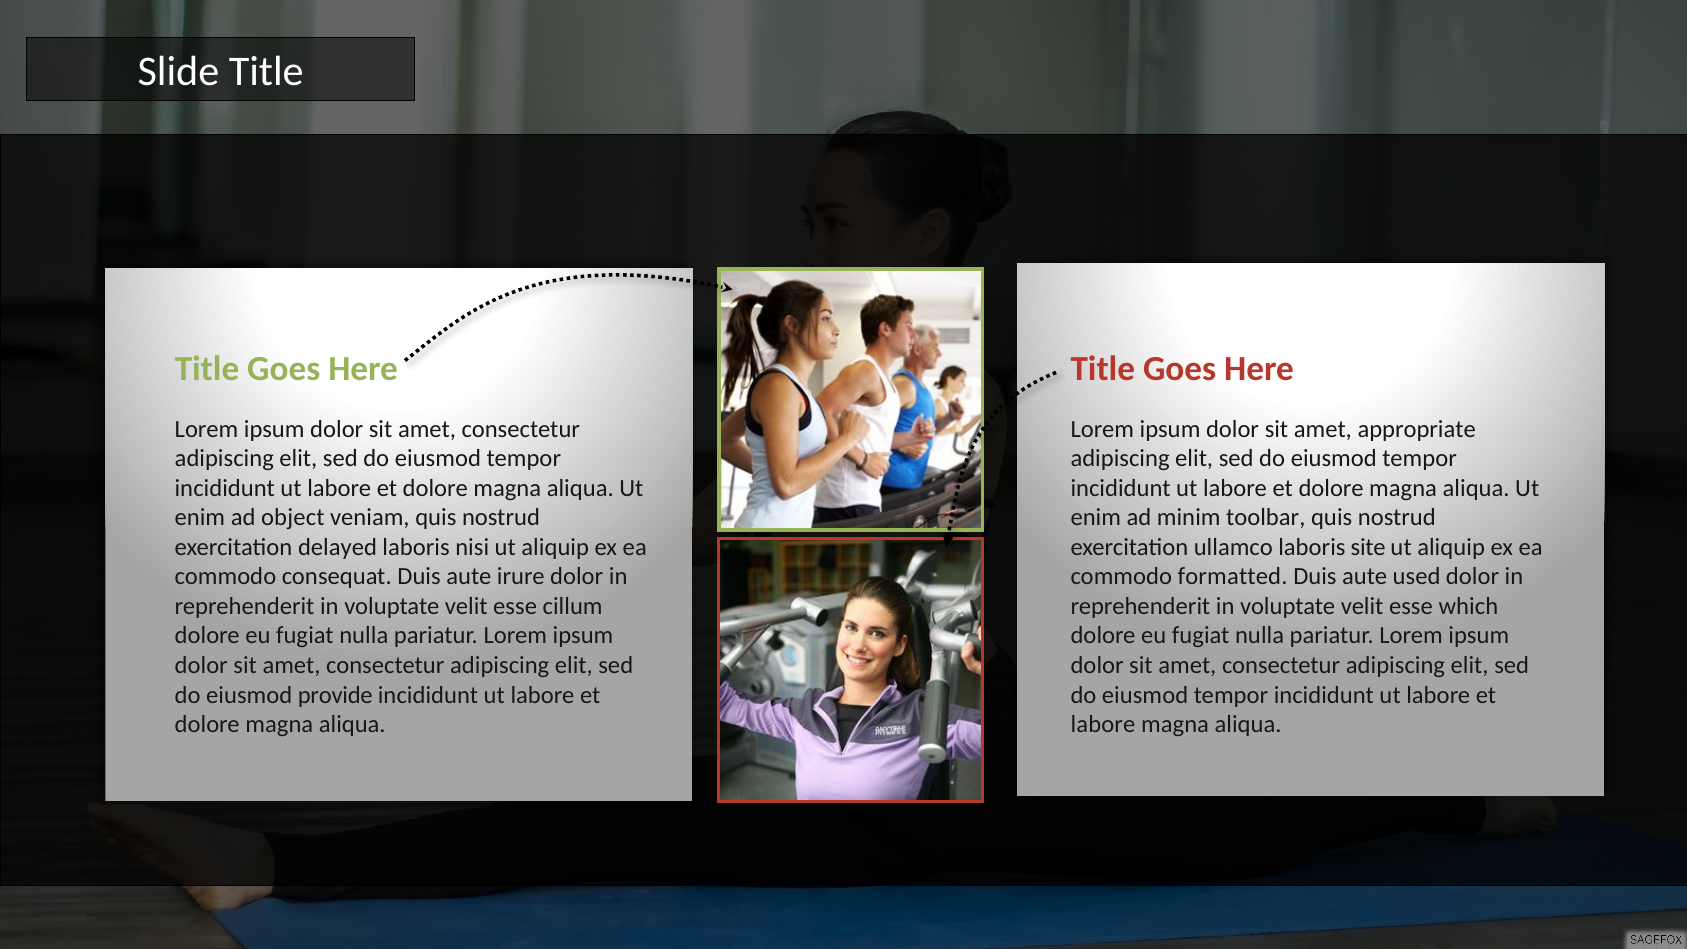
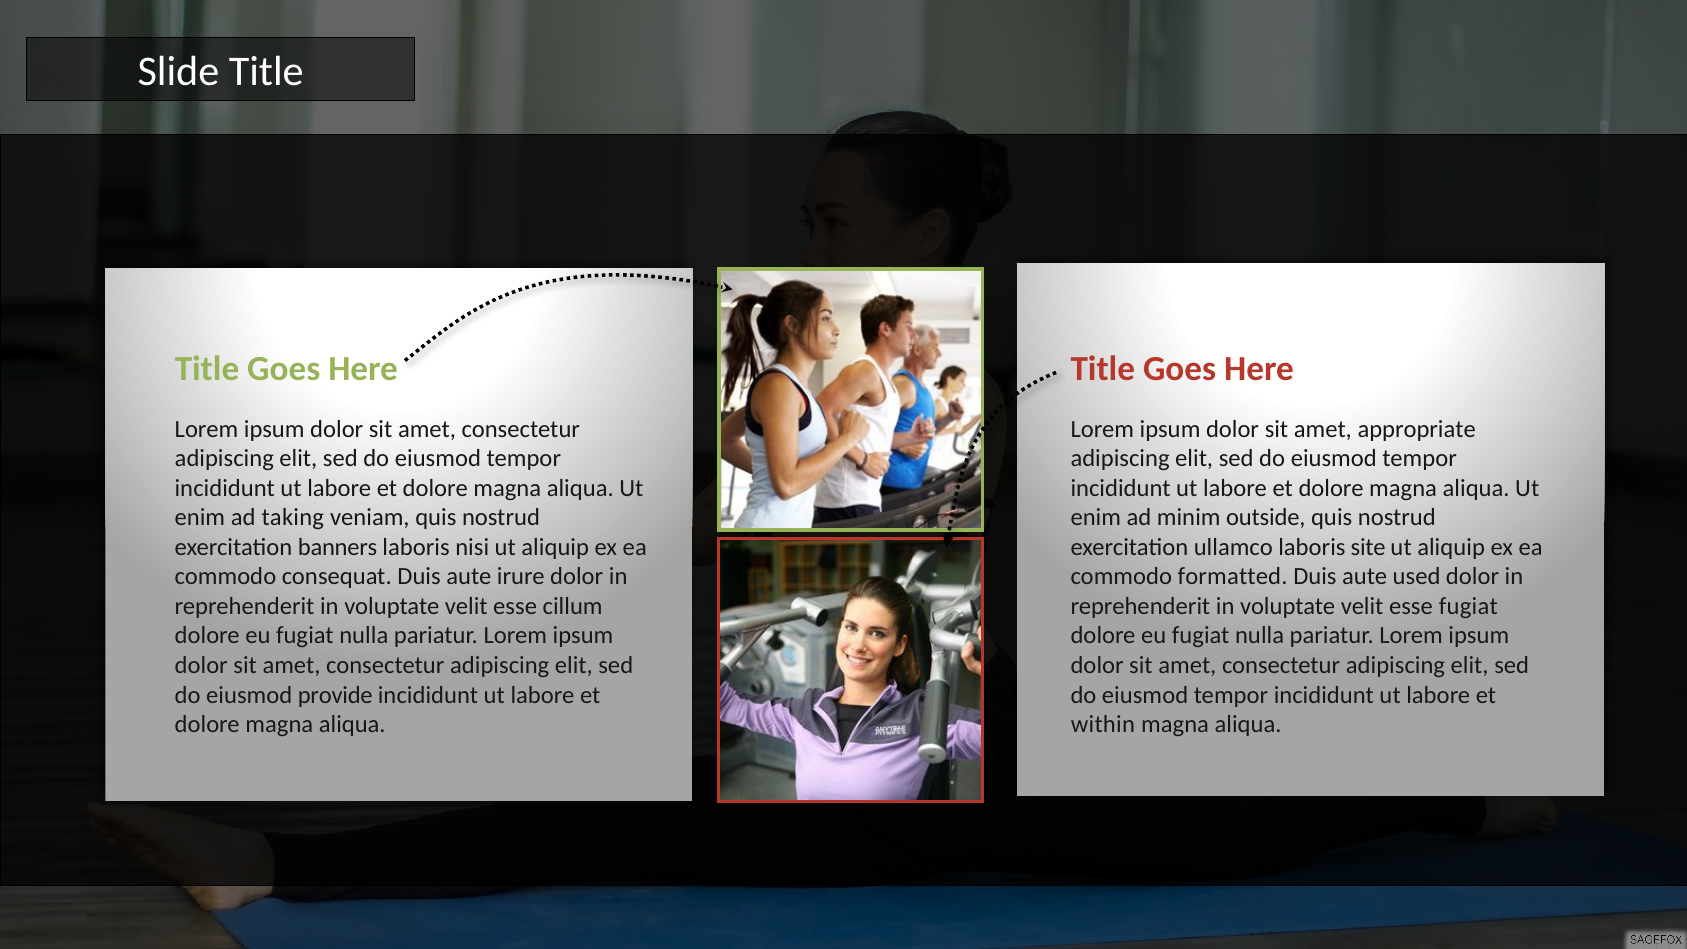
object: object -> taking
toolbar: toolbar -> outside
delayed: delayed -> banners
esse which: which -> fugiat
labore at (1103, 724): labore -> within
